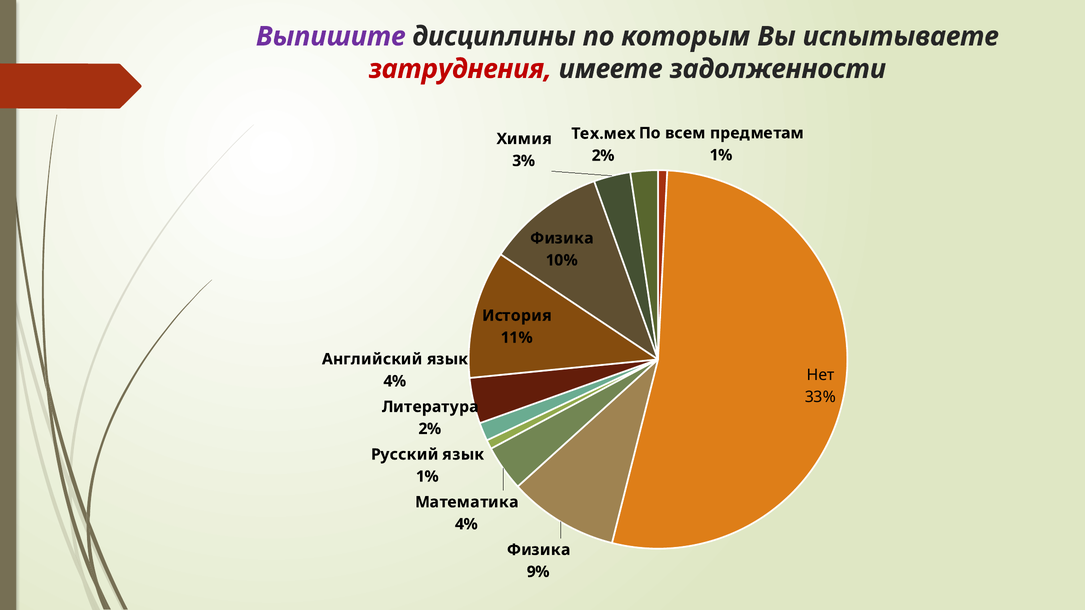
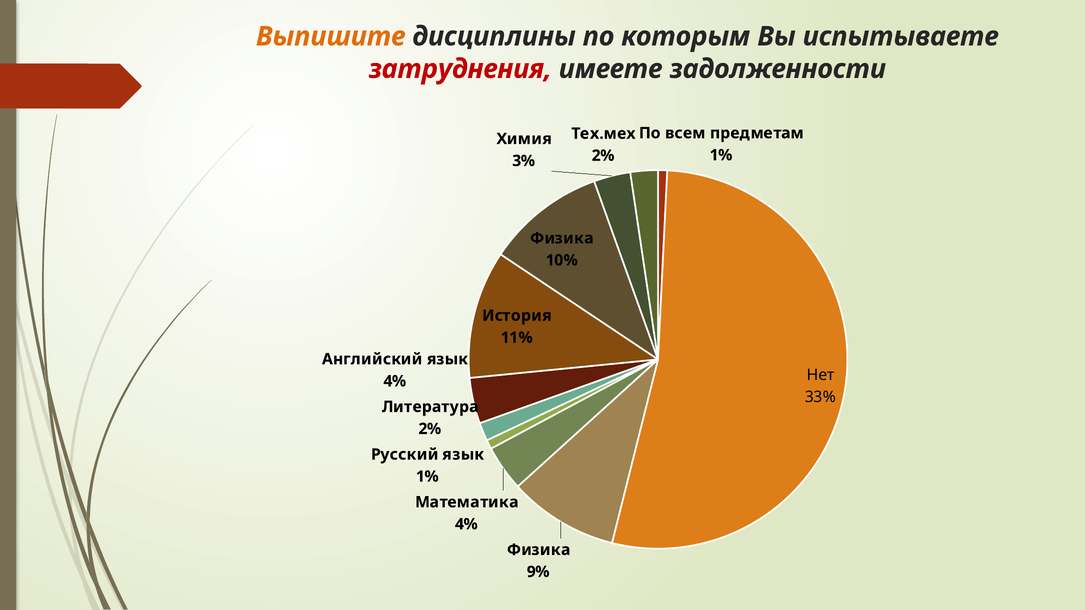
Выпишите colour: purple -> orange
